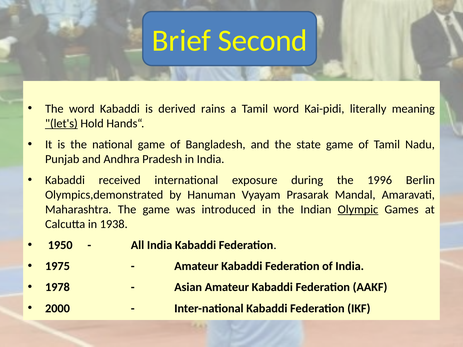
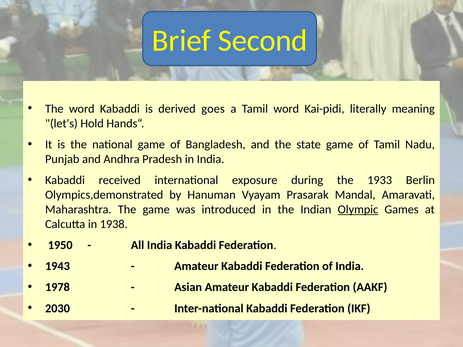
rains: rains -> goes
let's underline: present -> none
1996: 1996 -> 1933
1975: 1975 -> 1943
2000: 2000 -> 2030
